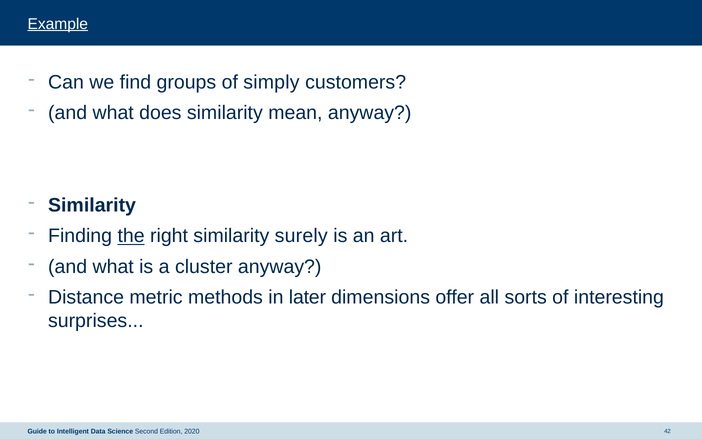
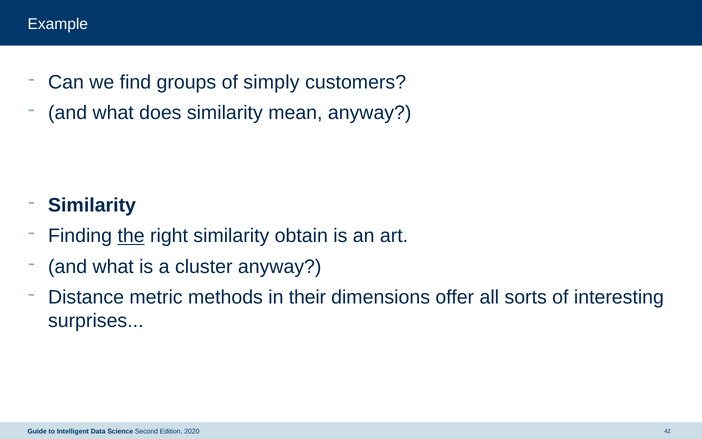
Example underline: present -> none
surely: surely -> obtain
later: later -> their
